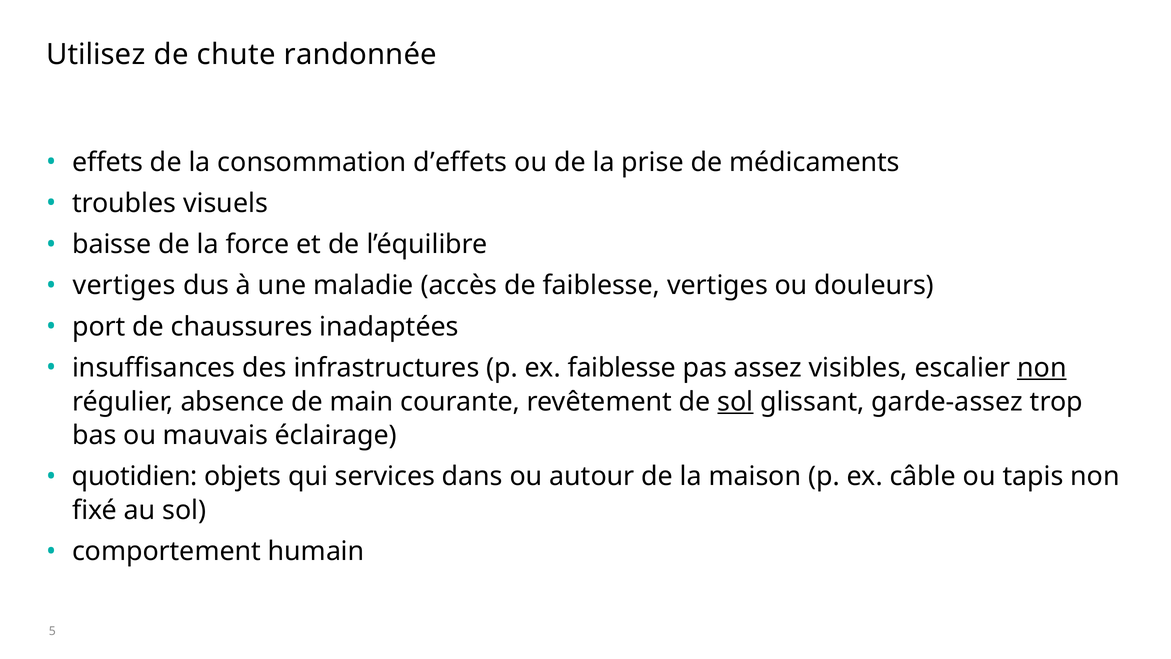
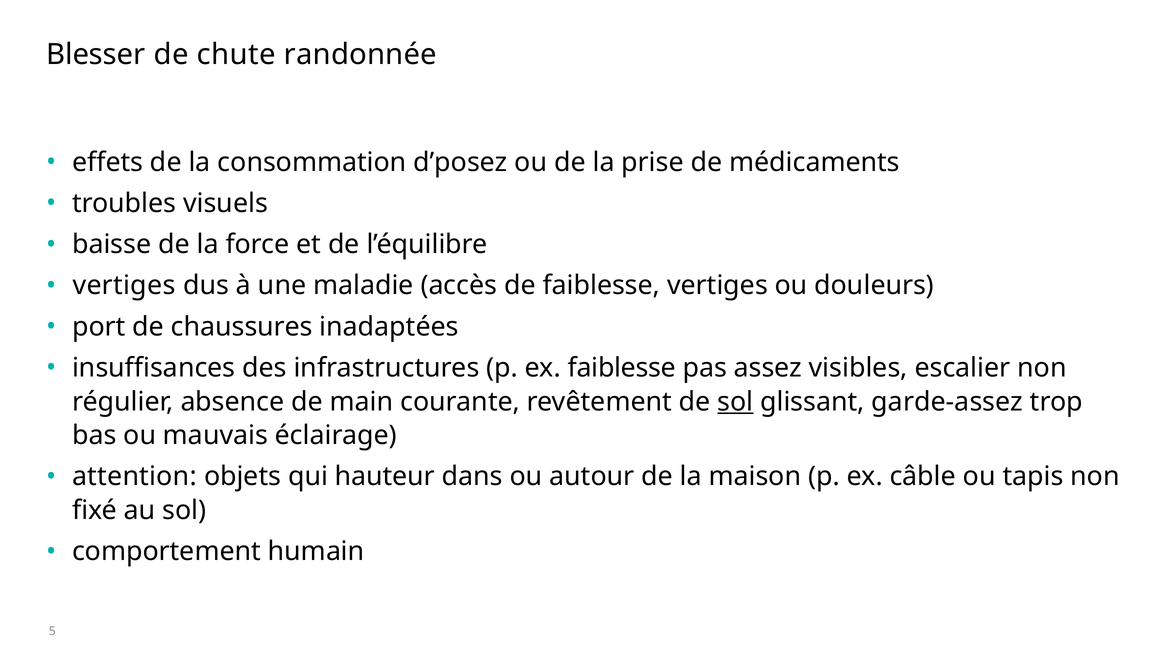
Utilisez: Utilisez -> Blesser
d’effets: d’effets -> d’posez
non at (1042, 368) underline: present -> none
quotidien: quotidien -> attention
services: services -> hauteur
